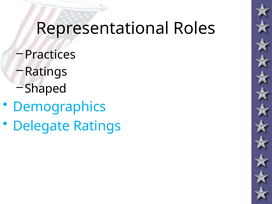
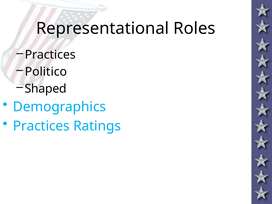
Ratings at (46, 72): Ratings -> Politico
Delegate at (41, 126): Delegate -> Practices
